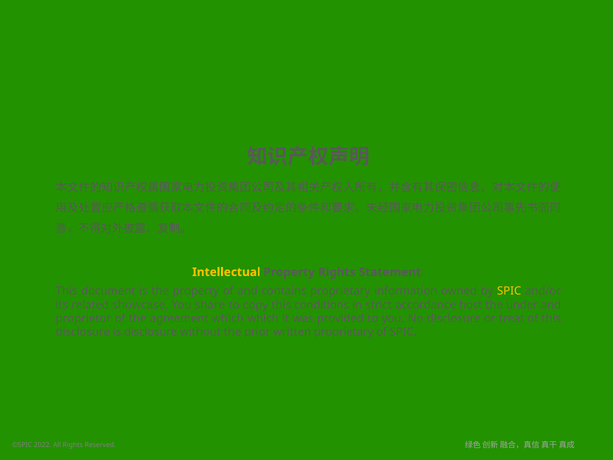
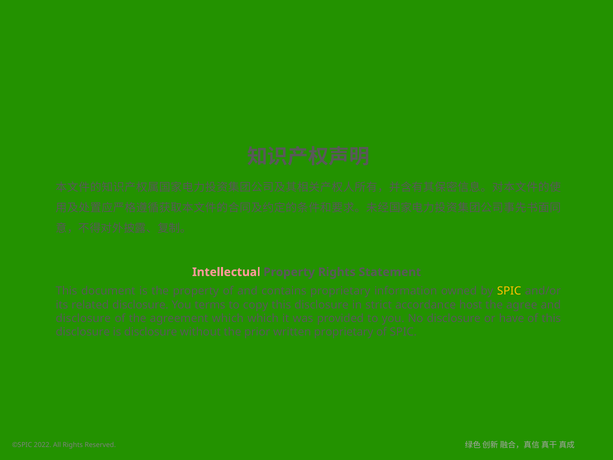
Intellectual colour: yellow -> pink
related showcase: showcase -> disclosure
share: share -> terms
conditions at (322, 305): conditions -> disclosure
under: under -> agree
proprietor at (83, 318): proprietor -> disclosure
treat: treat -> have
